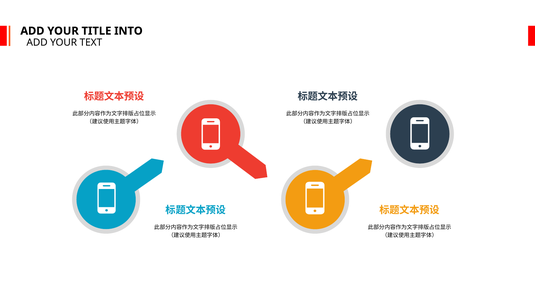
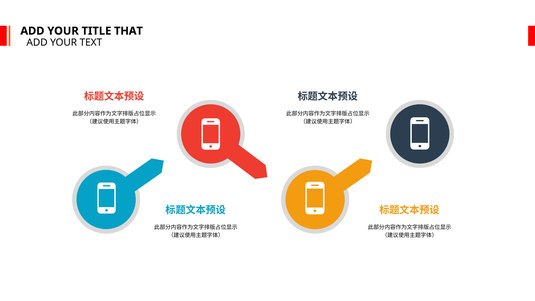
INTO: INTO -> THAT
